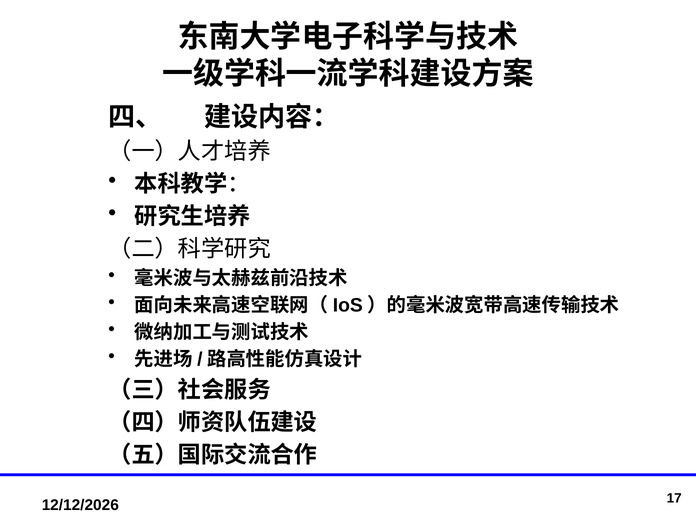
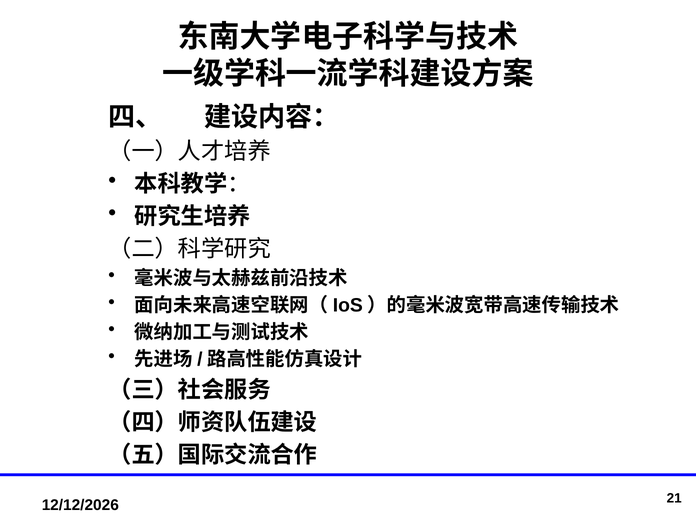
17: 17 -> 21
